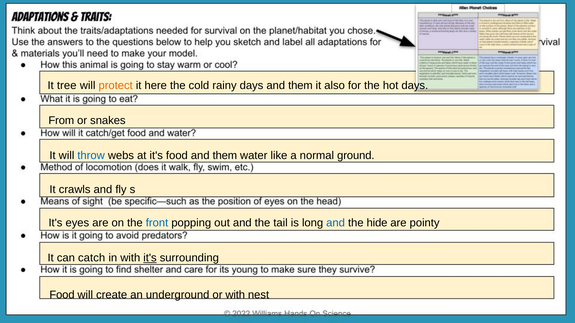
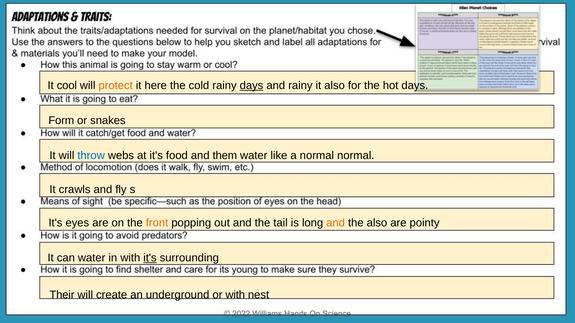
tree: tree -> cool
days at (252, 86) underline: none -> present
them at (300, 86): them -> rainy
From: From -> Form
normal ground: ground -> normal
front colour: blue -> orange
and at (336, 223) colour: blue -> orange
the hide: hide -> also
can catch: catch -> water
Food at (62, 295): Food -> Their
